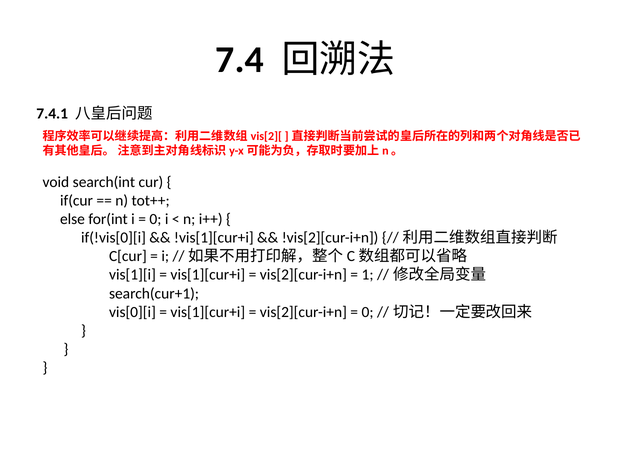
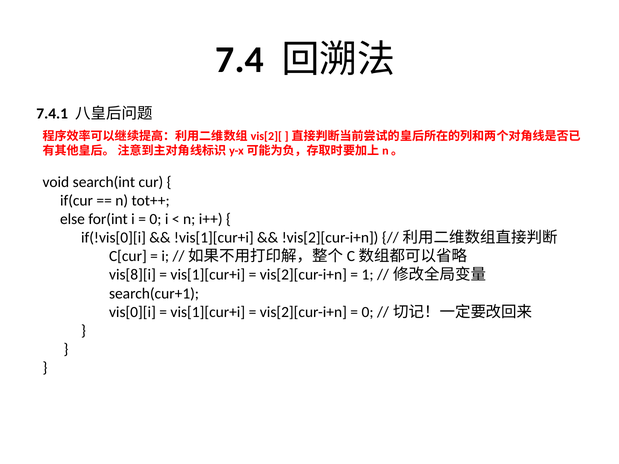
vis[1][i: vis[1][i -> vis[8][i
